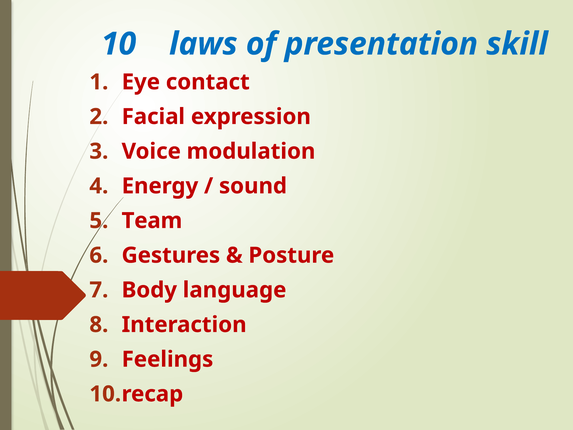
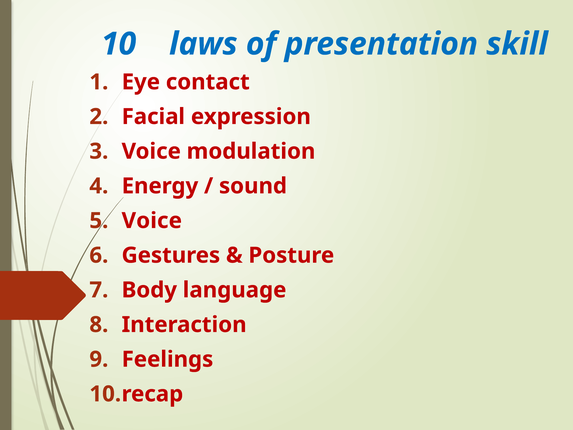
Team at (152, 221): Team -> Voice
